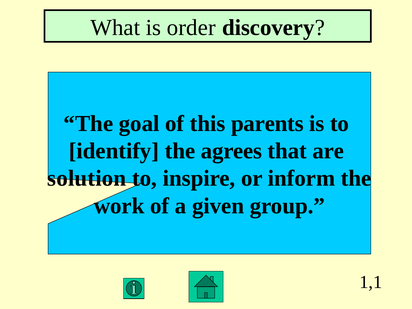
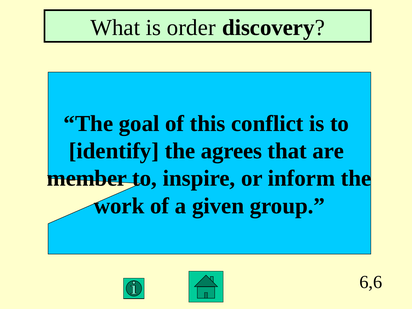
parents: parents -> conflict
solution: solution -> member
1,1: 1,1 -> 6,6
